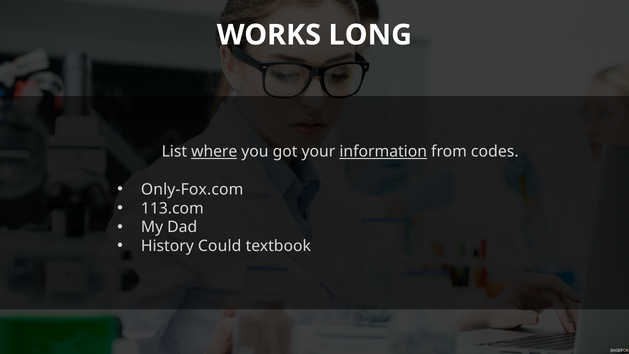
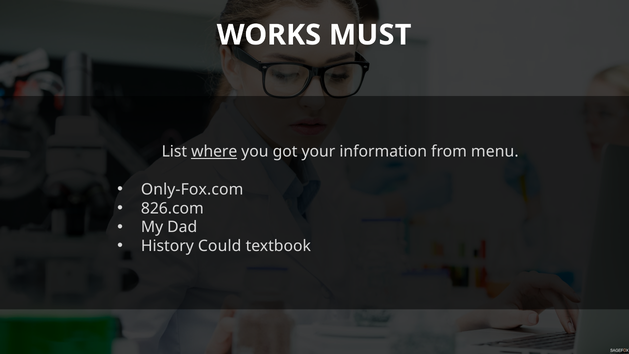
LONG: LONG -> MUST
information underline: present -> none
codes: codes -> menu
113.com: 113.com -> 826.com
